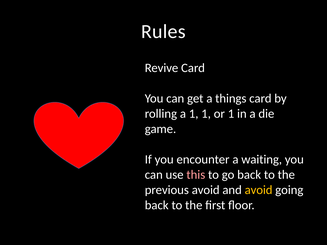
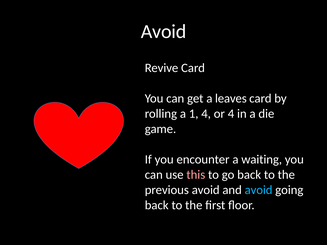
Rules at (163, 32): Rules -> Avoid
things: things -> leaves
1 1: 1 -> 4
or 1: 1 -> 4
avoid at (259, 190) colour: yellow -> light blue
